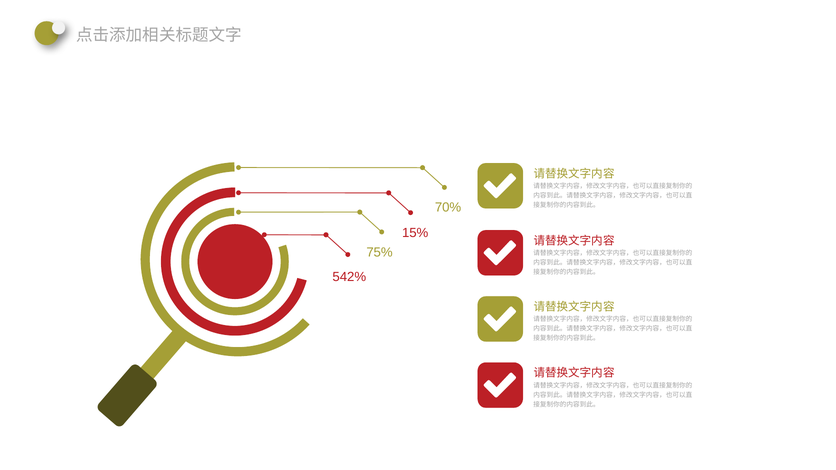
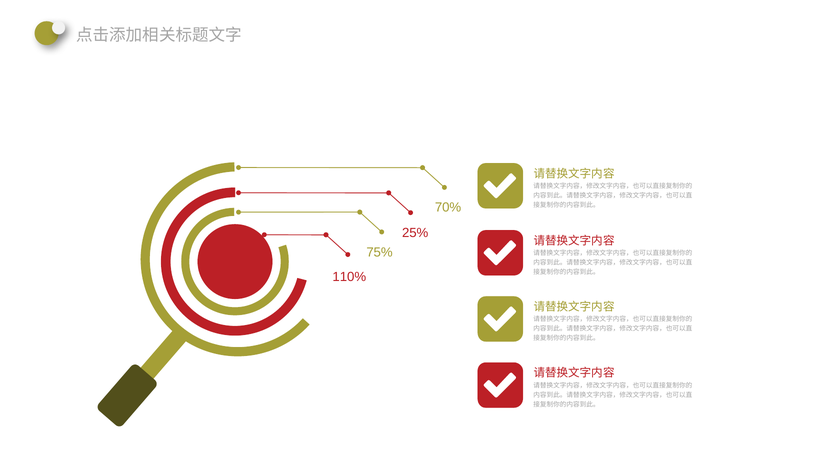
15%: 15% -> 25%
542%: 542% -> 110%
